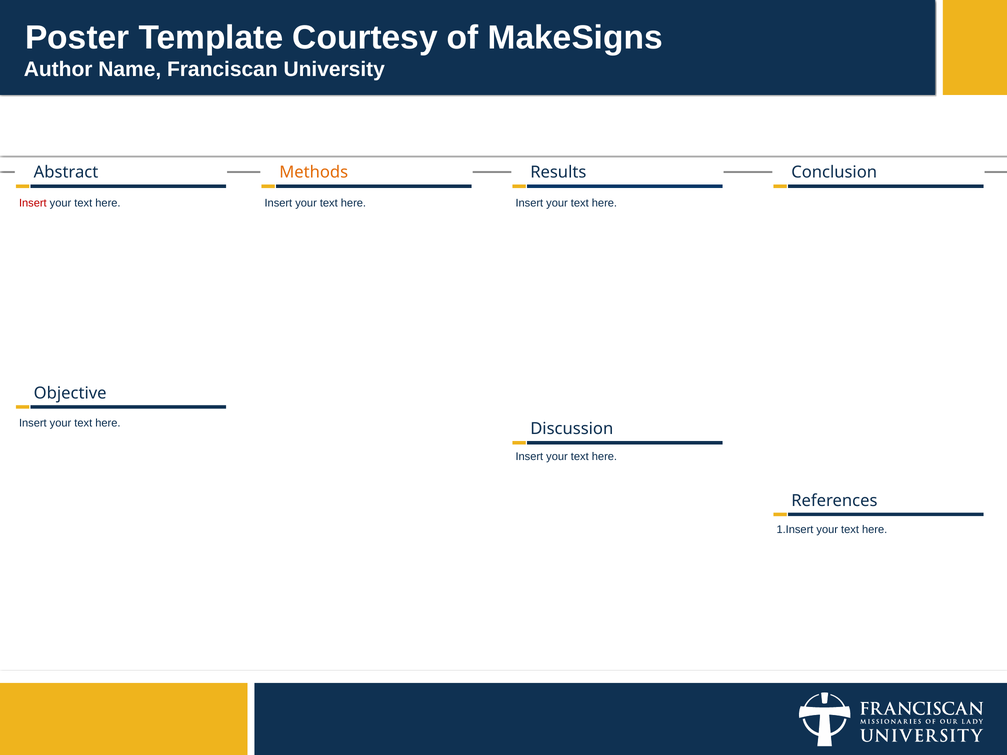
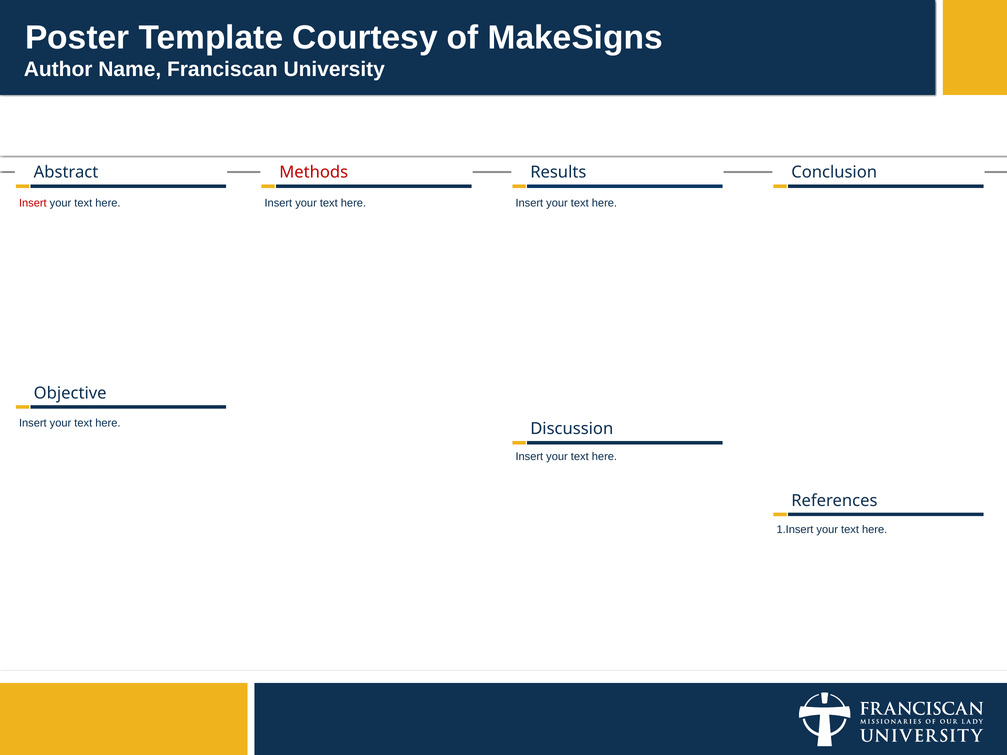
Methods colour: orange -> red
